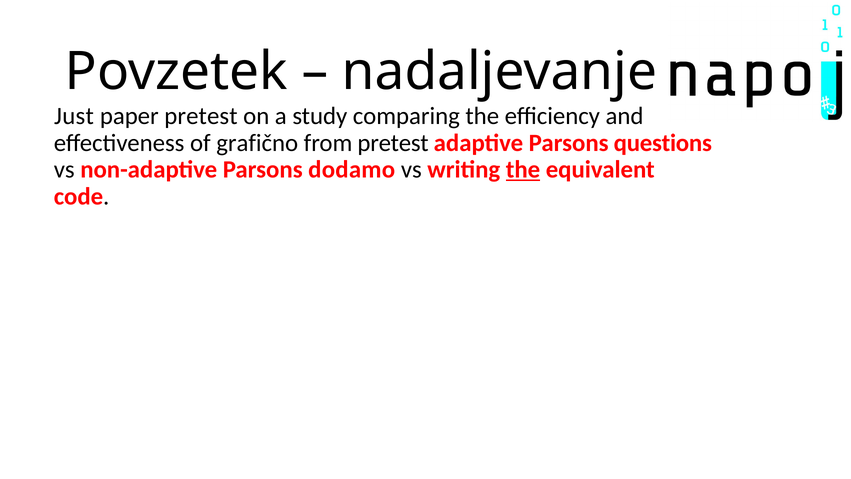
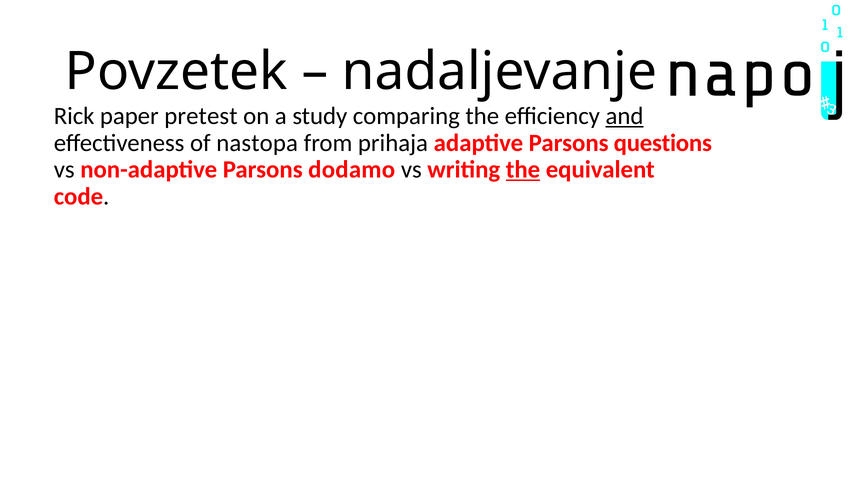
Just: Just -> Rick
and underline: none -> present
grafično: grafično -> nastopa
from pretest: pretest -> prihaja
